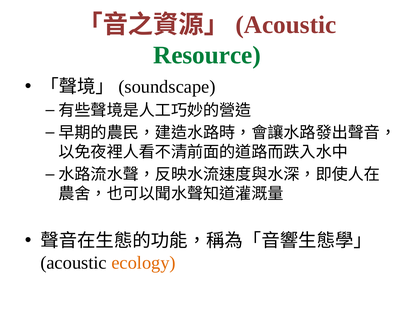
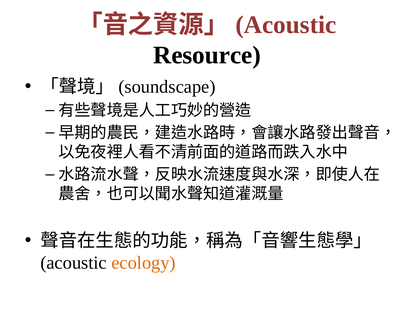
Resource colour: green -> black
